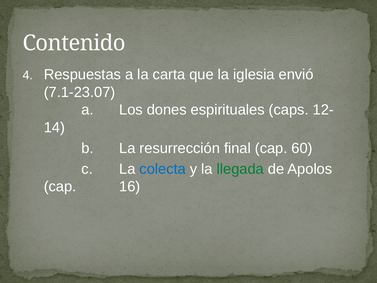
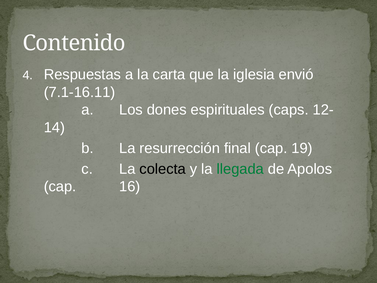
7.1-23.07: 7.1-23.07 -> 7.1-16.11
60: 60 -> 19
colecta colour: blue -> black
